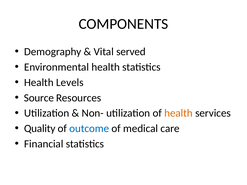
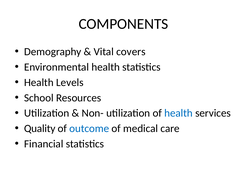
served: served -> covers
Source: Source -> School
health at (178, 113) colour: orange -> blue
